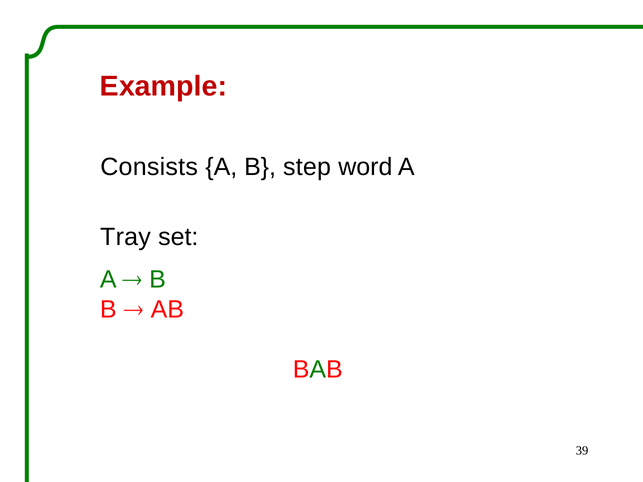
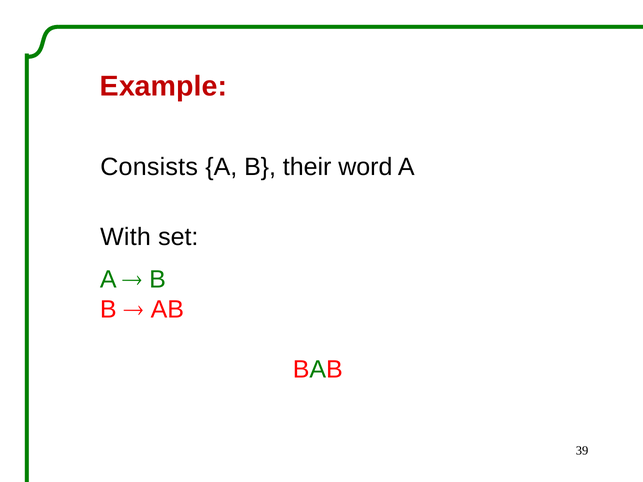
step: step -> their
Tray: Tray -> With
